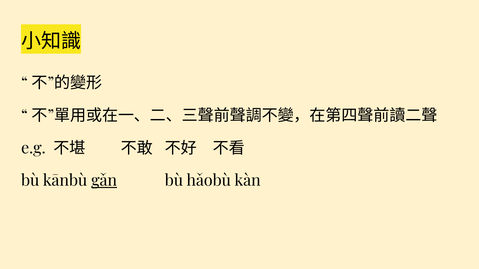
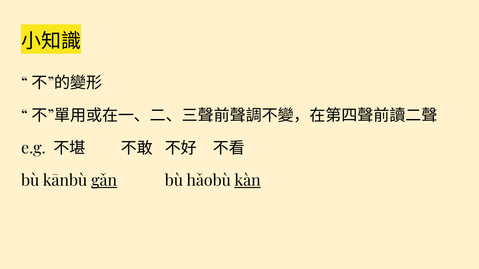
kàn underline: none -> present
